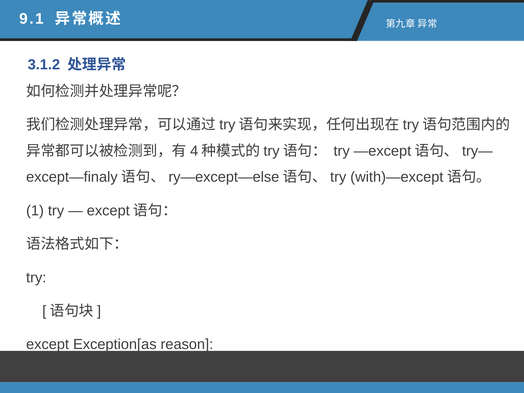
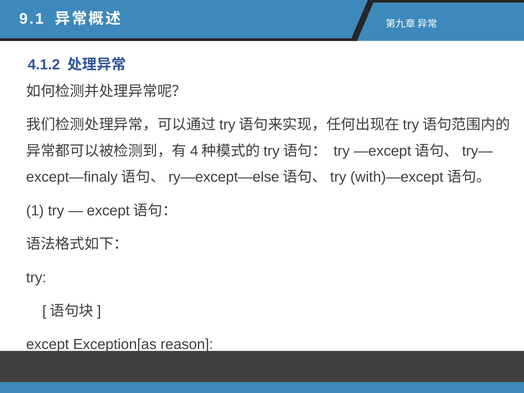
3.1.2: 3.1.2 -> 4.1.2
